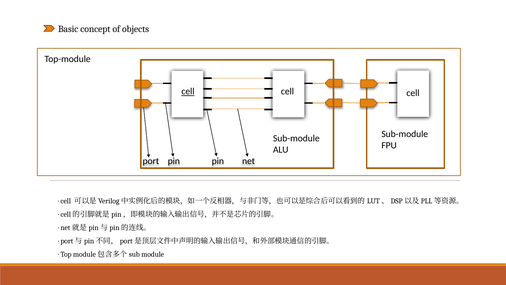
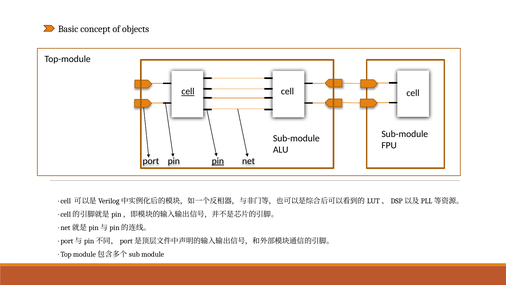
pin at (218, 161) underline: none -> present
